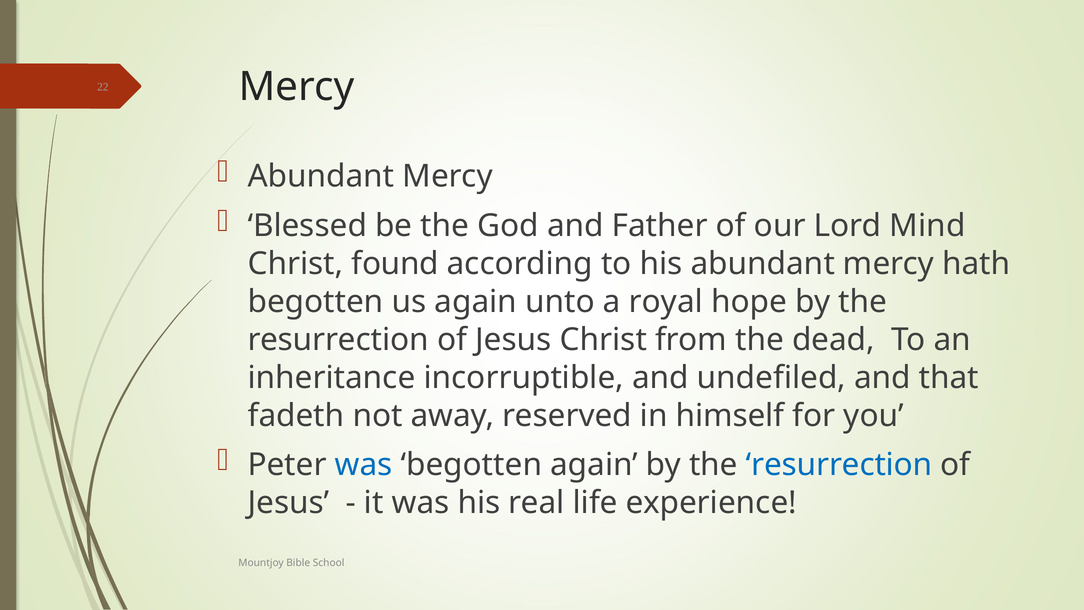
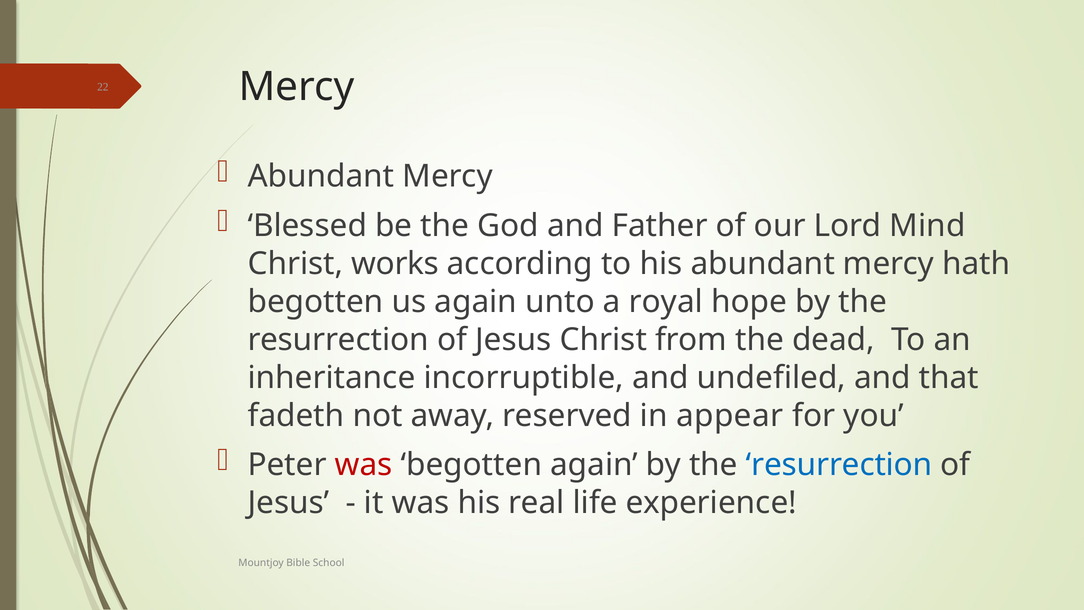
found: found -> works
himself: himself -> appear
was at (364, 465) colour: blue -> red
